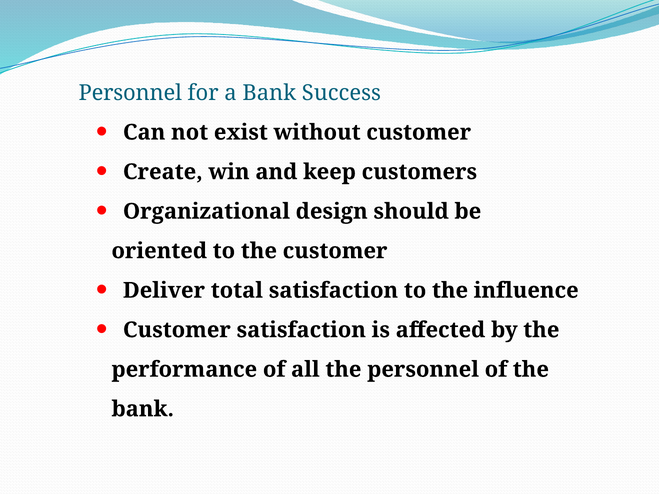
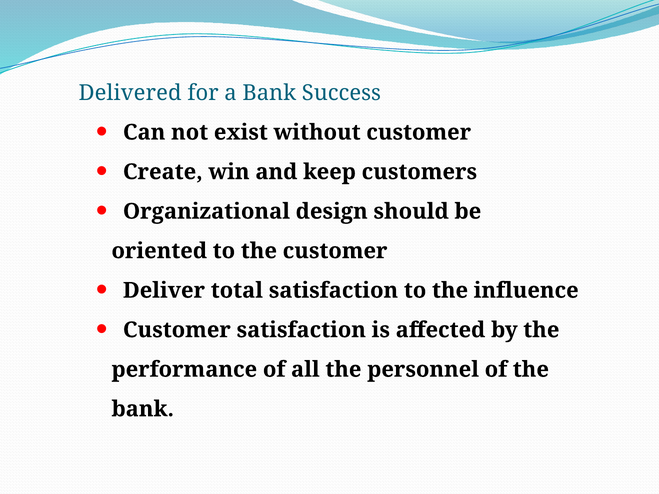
Personnel at (130, 93): Personnel -> Delivered
